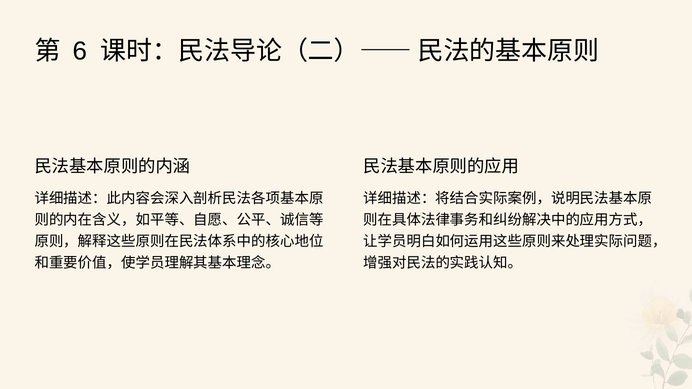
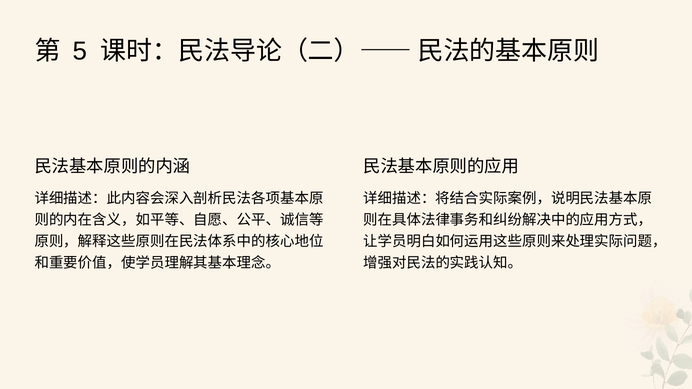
6: 6 -> 5
